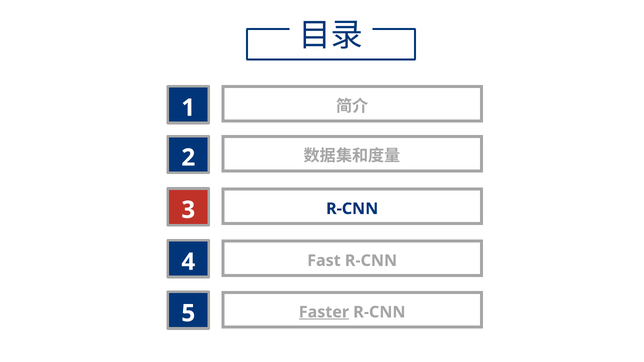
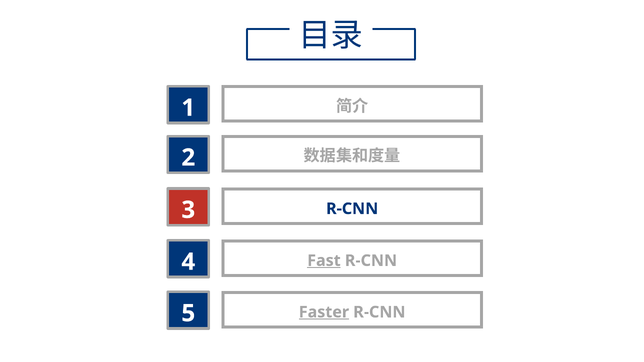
Fast underline: none -> present
